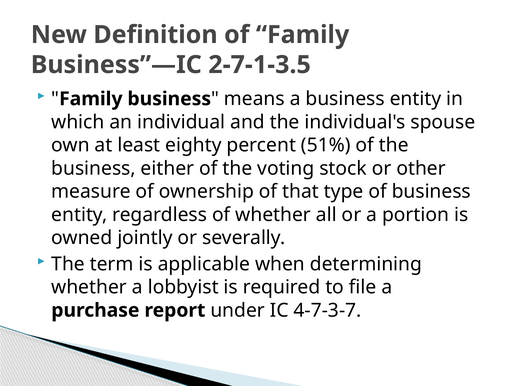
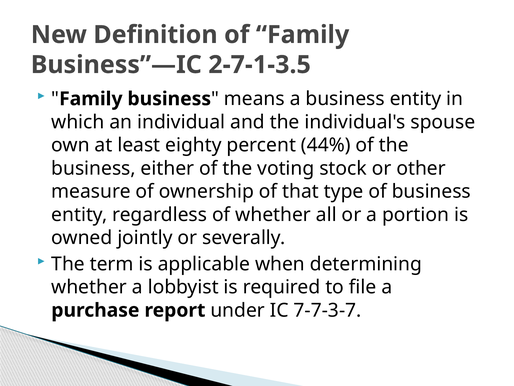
51%: 51% -> 44%
4-7-3-7: 4-7-3-7 -> 7-7-3-7
